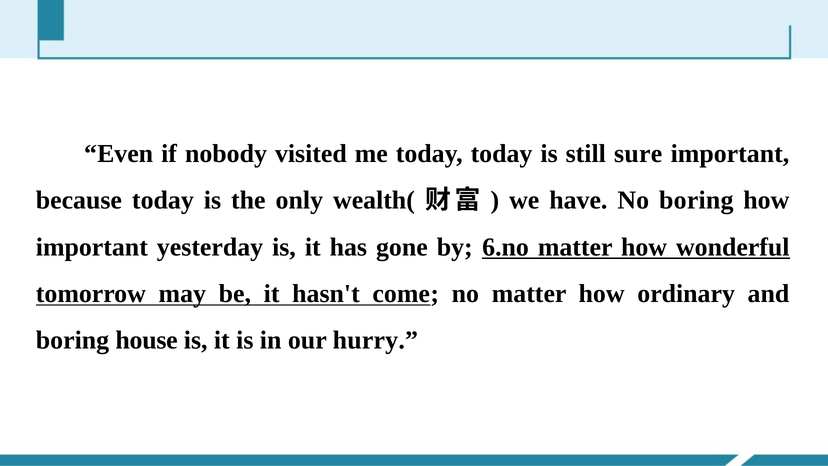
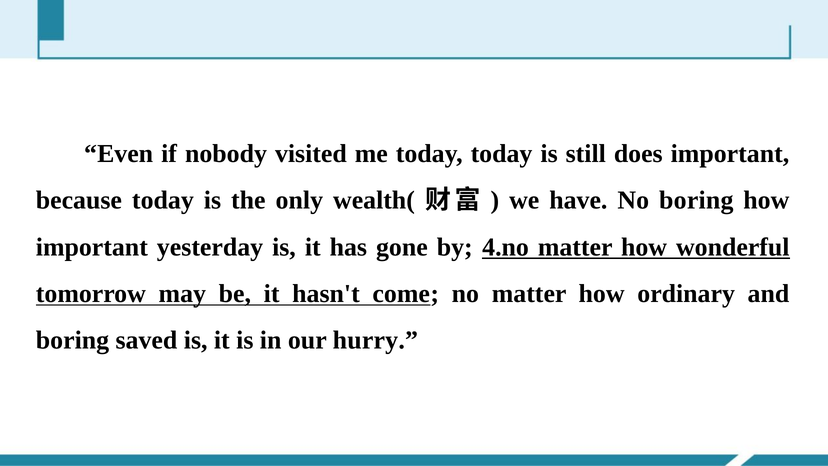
sure: sure -> does
6.no: 6.no -> 4.no
house: house -> saved
